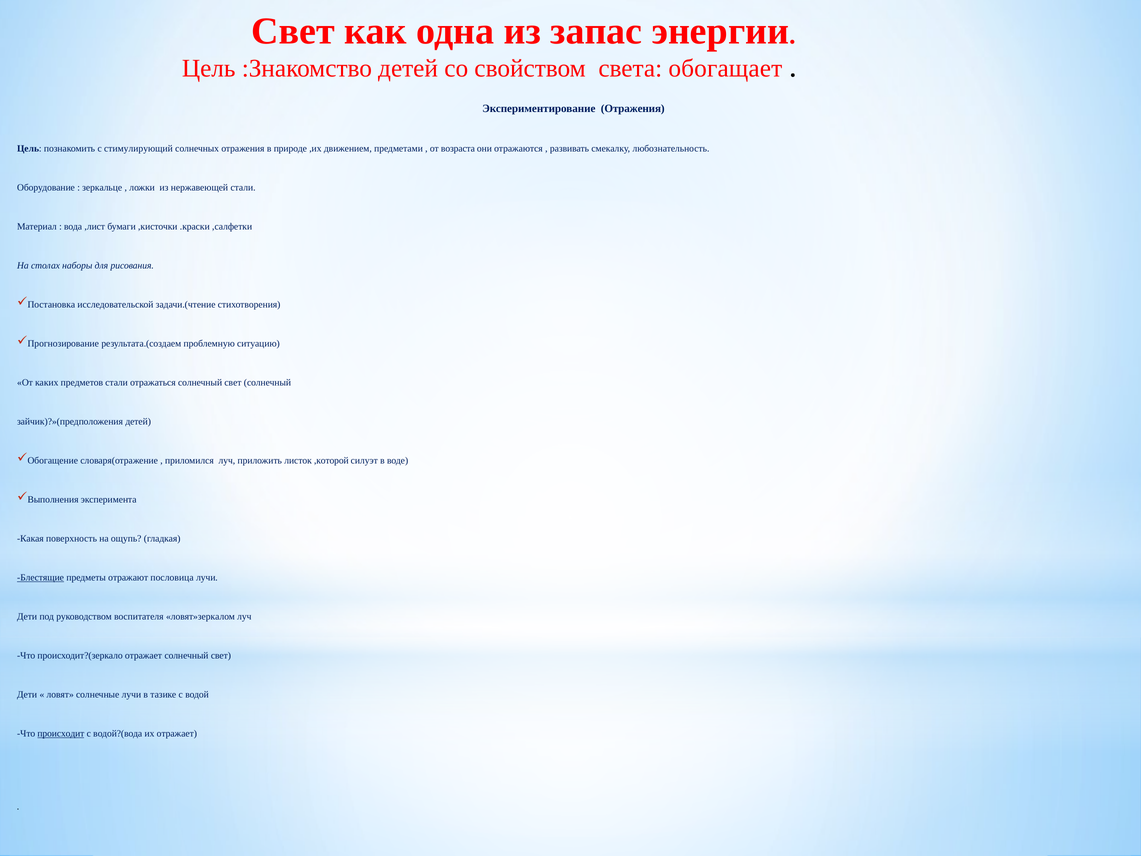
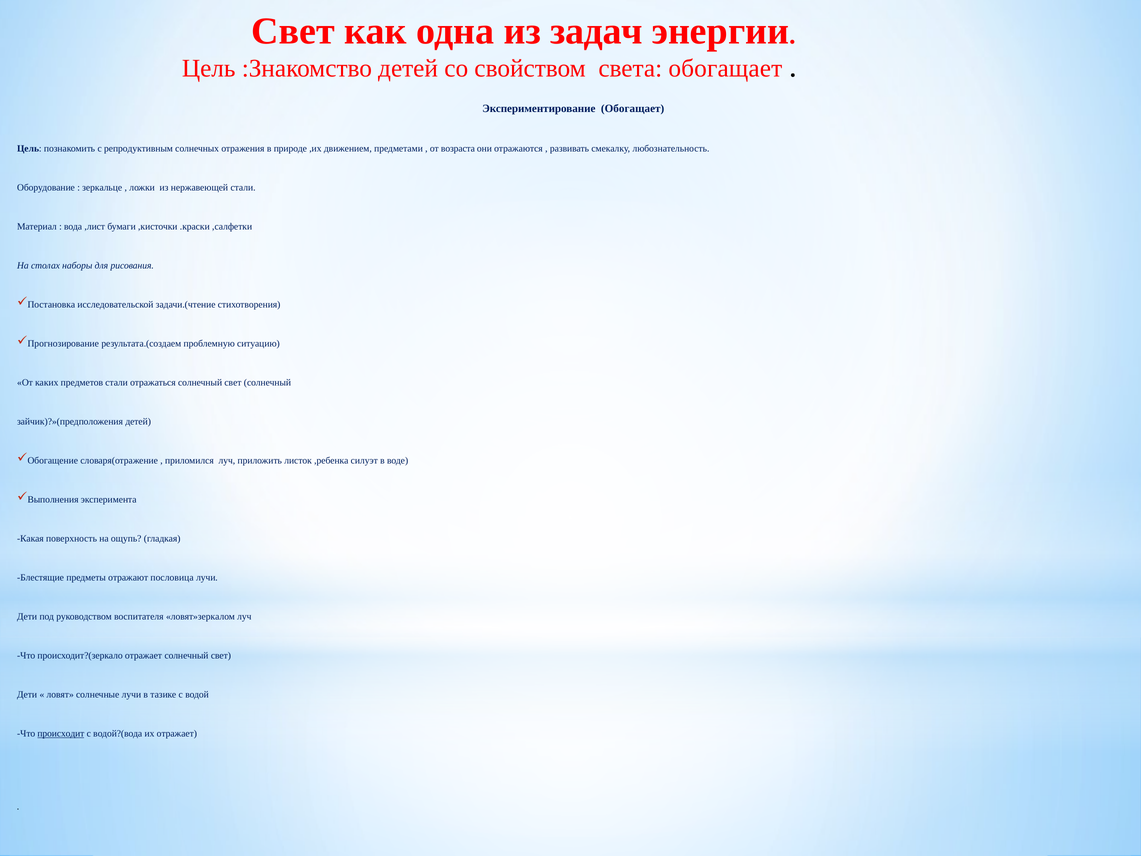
запас: запас -> задач
Экспериментирование Отражения: Отражения -> Обогащает
стимулирующий: стимулирующий -> репродуктивным
,которой: ,которой -> ,ребенка
Блестящие underline: present -> none
